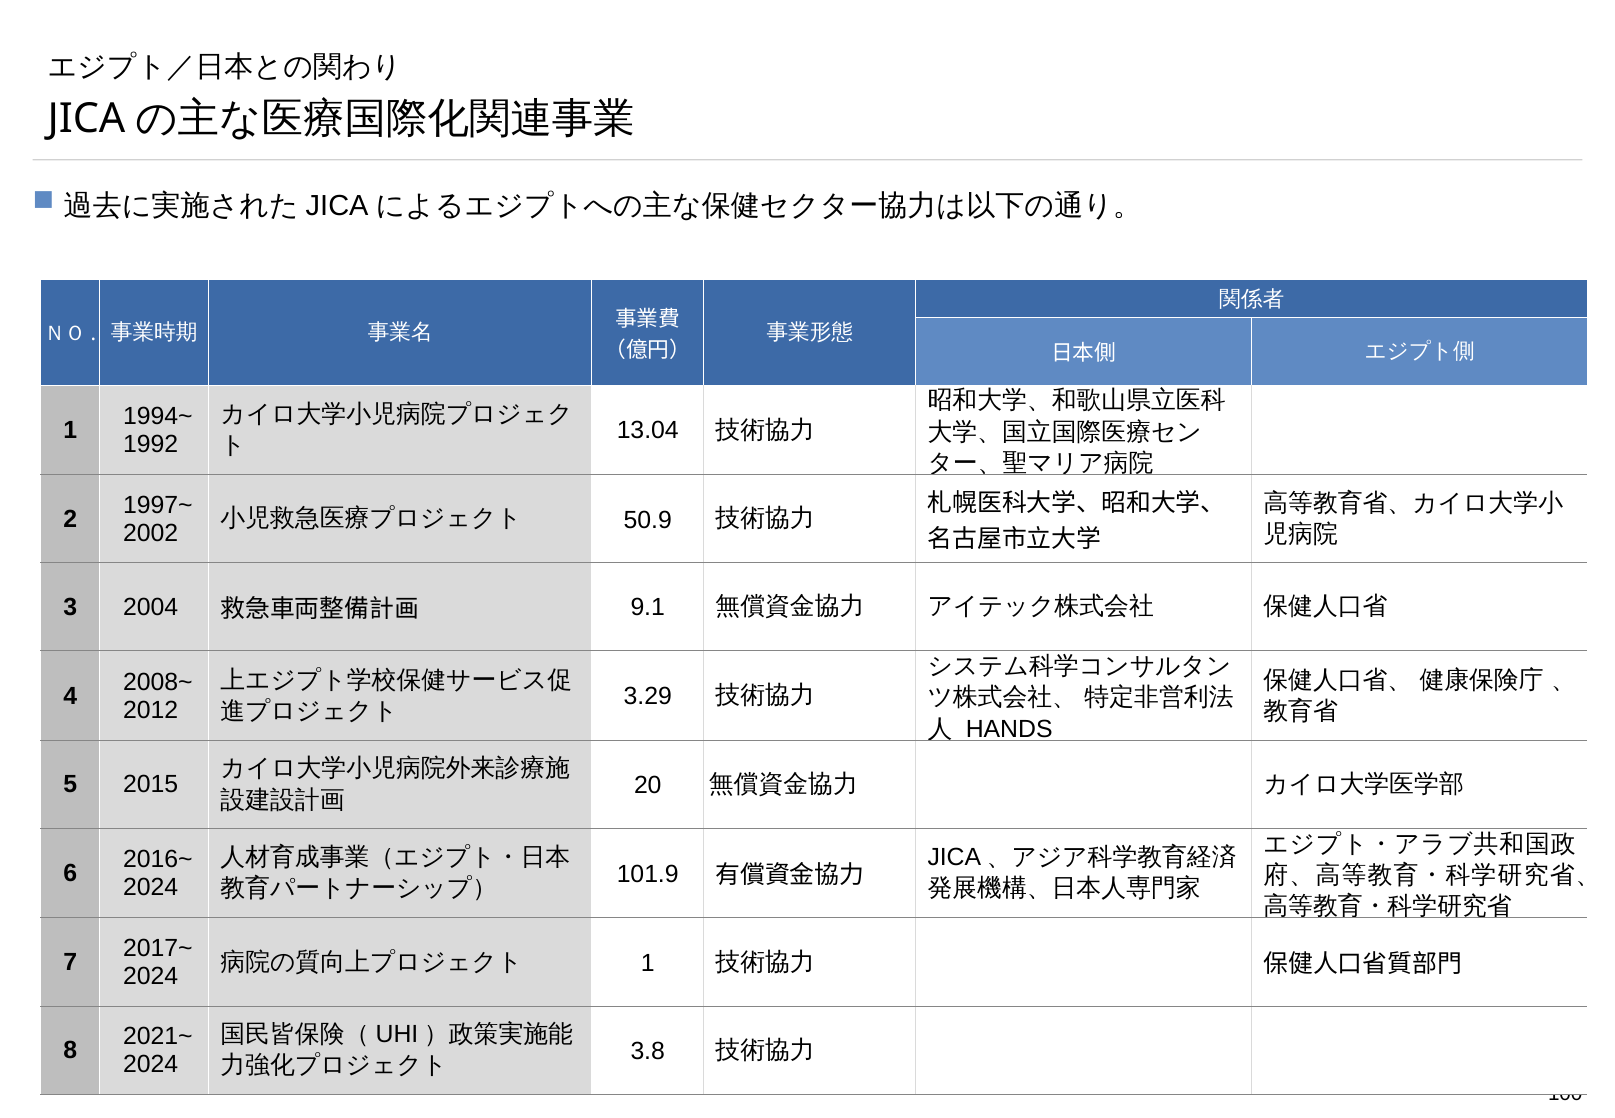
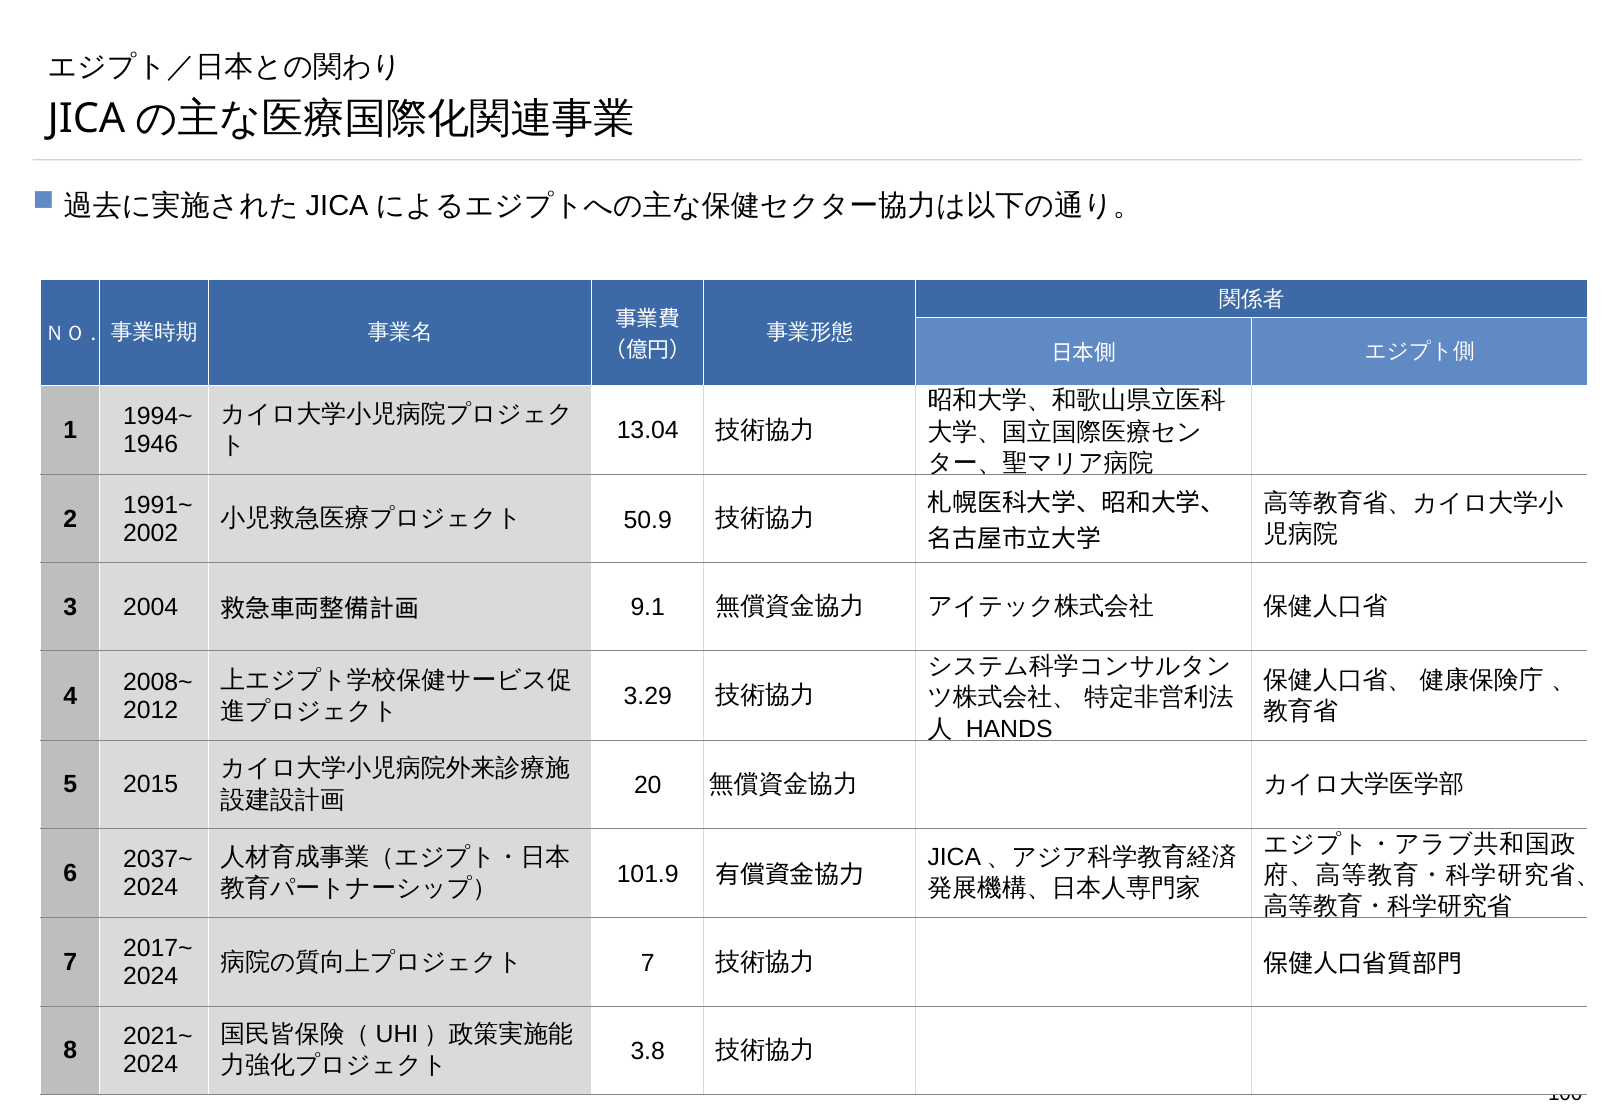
1992: 1992 -> 1946
1997~: 1997~ -> 1991~
2016~: 2016~ -> 2037~
1 at (648, 963): 1 -> 7
